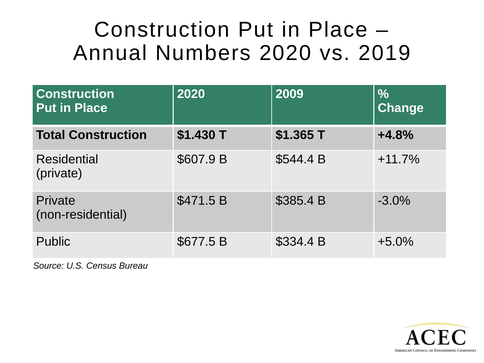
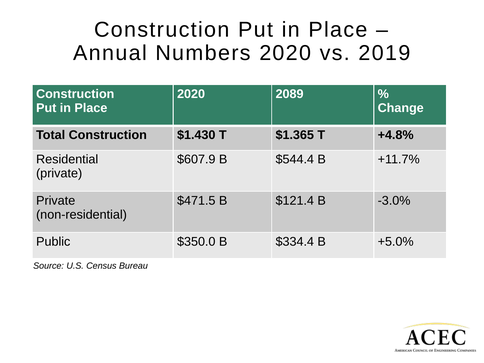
2009: 2009 -> 2089
$385.4: $385.4 -> $121.4
$677.5: $677.5 -> $350.0
